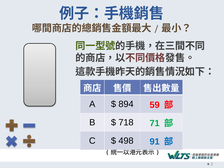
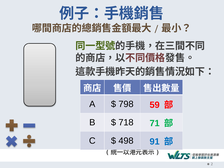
894: 894 -> 798
